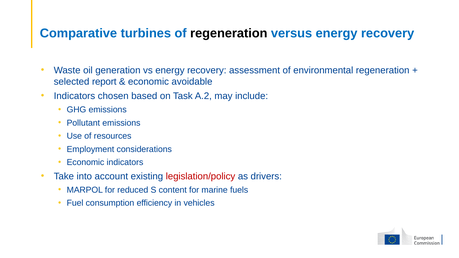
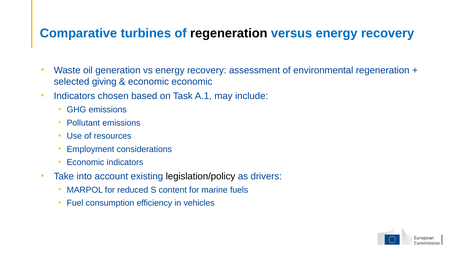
report: report -> giving
economic avoidable: avoidable -> economic
A.2: A.2 -> A.1
legislation/policy colour: red -> black
